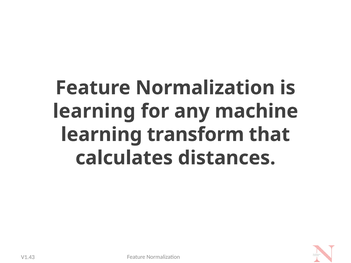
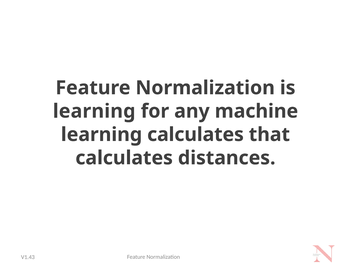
learning transform: transform -> calculates
